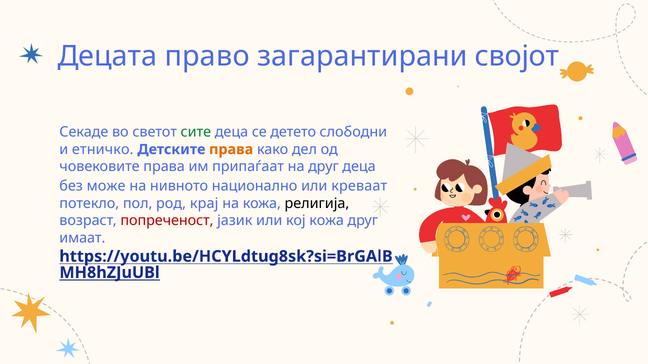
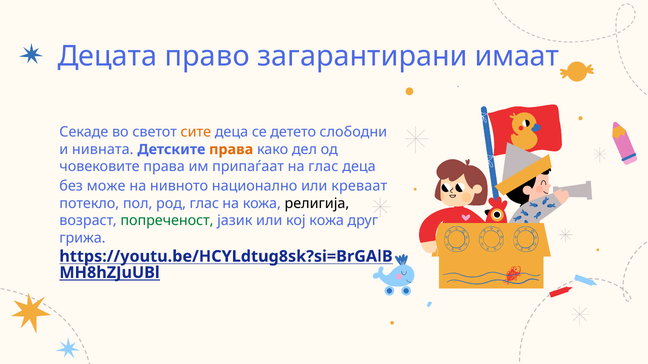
својот: својот -> имаат
сите colour: green -> orange
етничко: етничко -> нивната
на друг: друг -> глас
род крај: крај -> глас
попреченост colour: red -> green
имаат: имаат -> грижа
